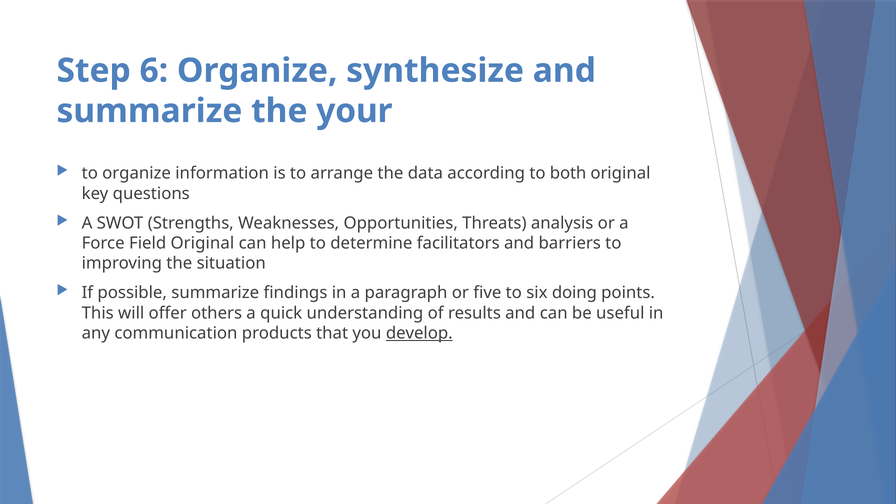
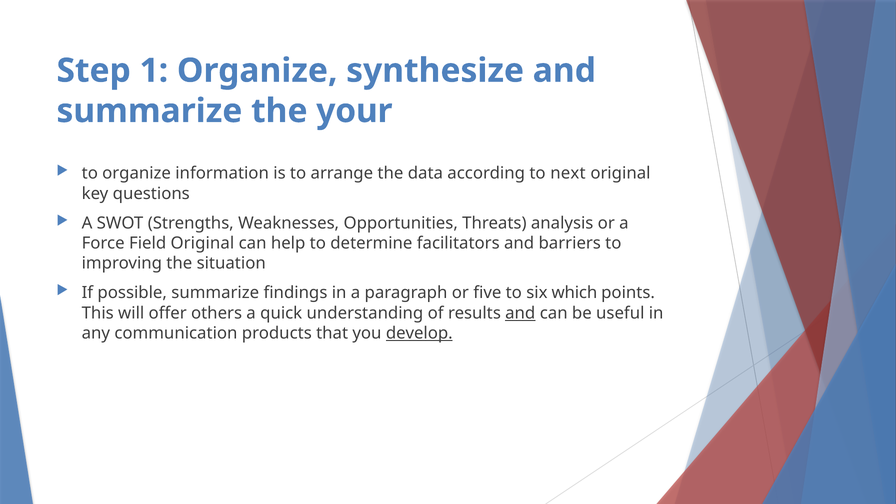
6: 6 -> 1
both: both -> next
doing: doing -> which
and at (520, 313) underline: none -> present
